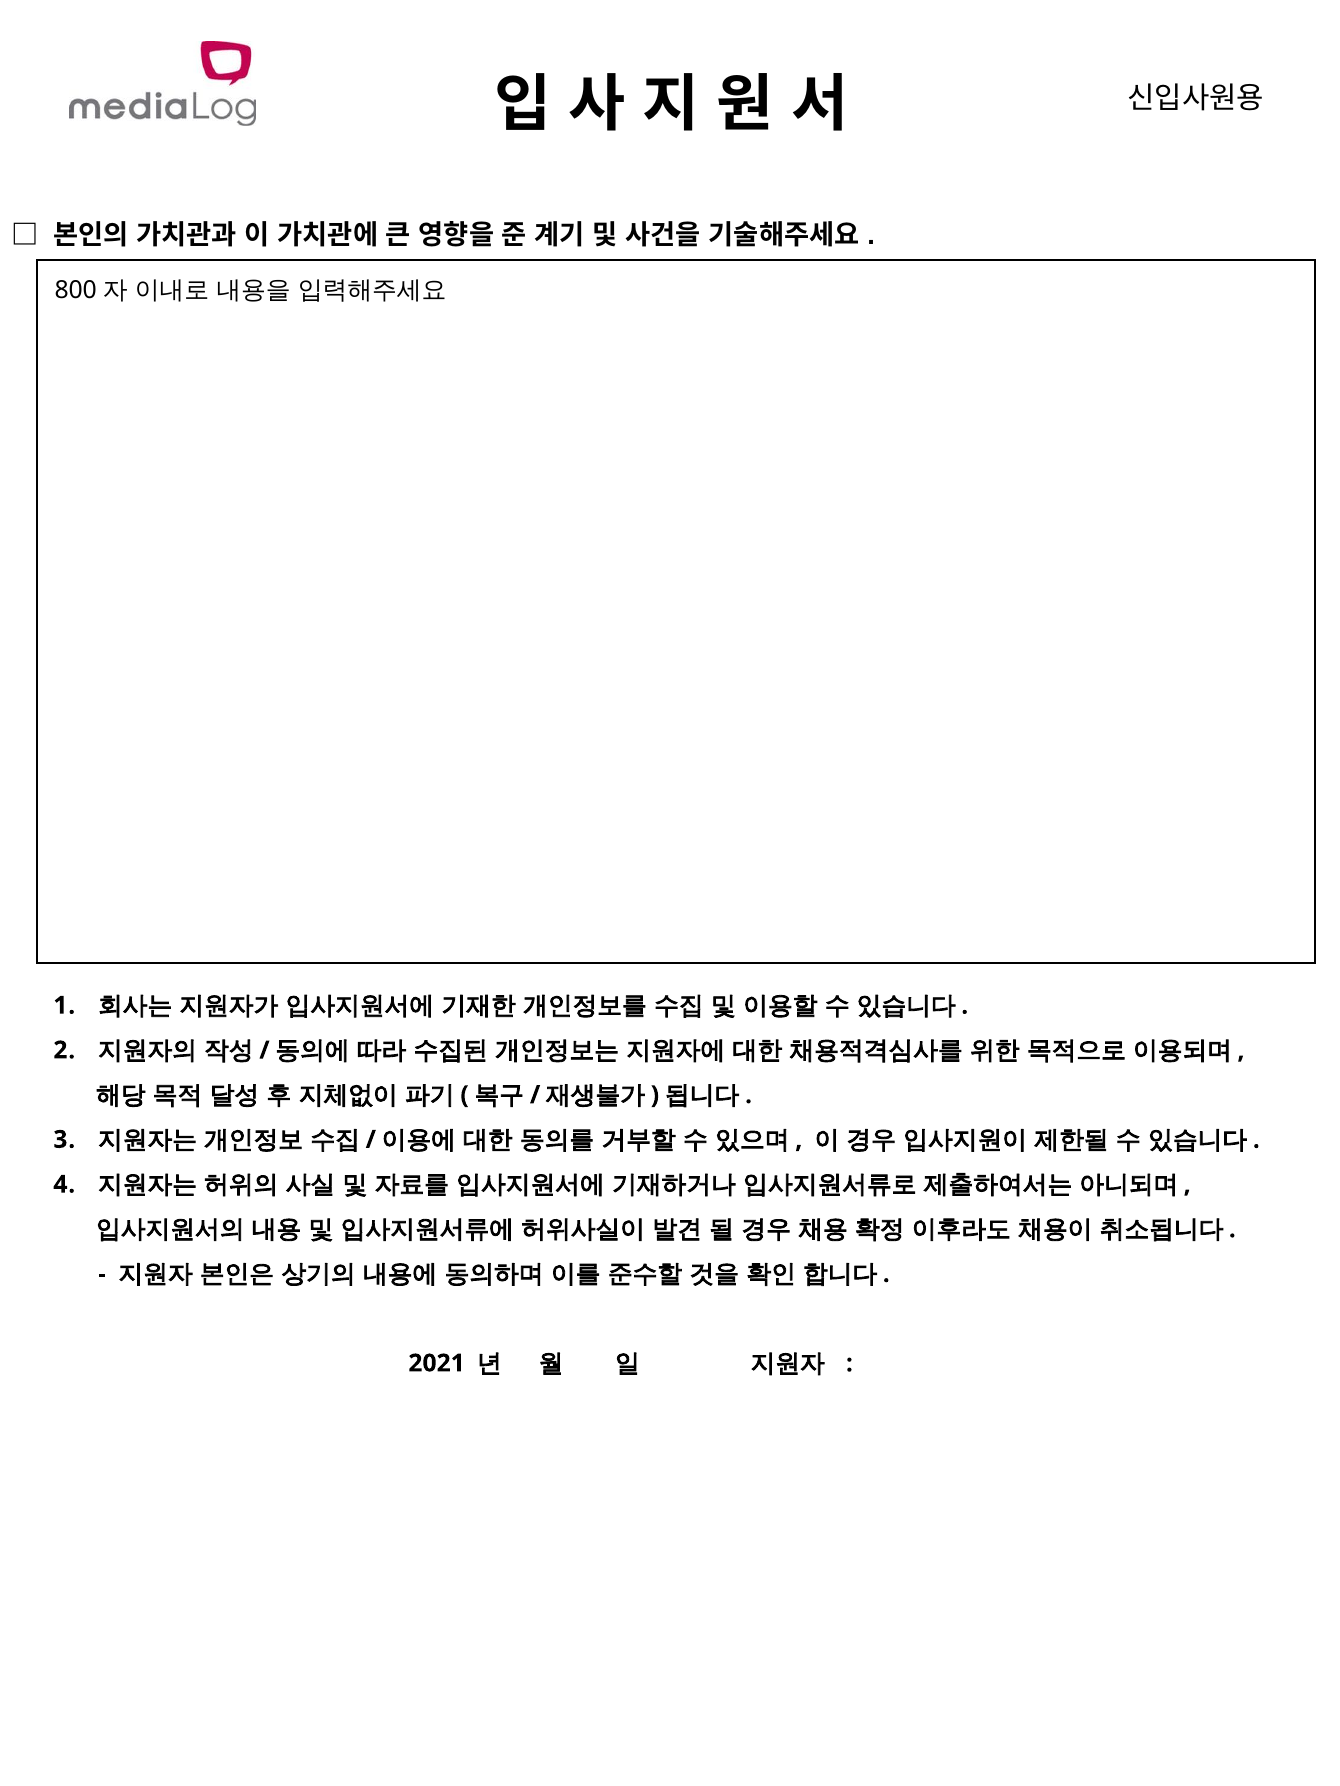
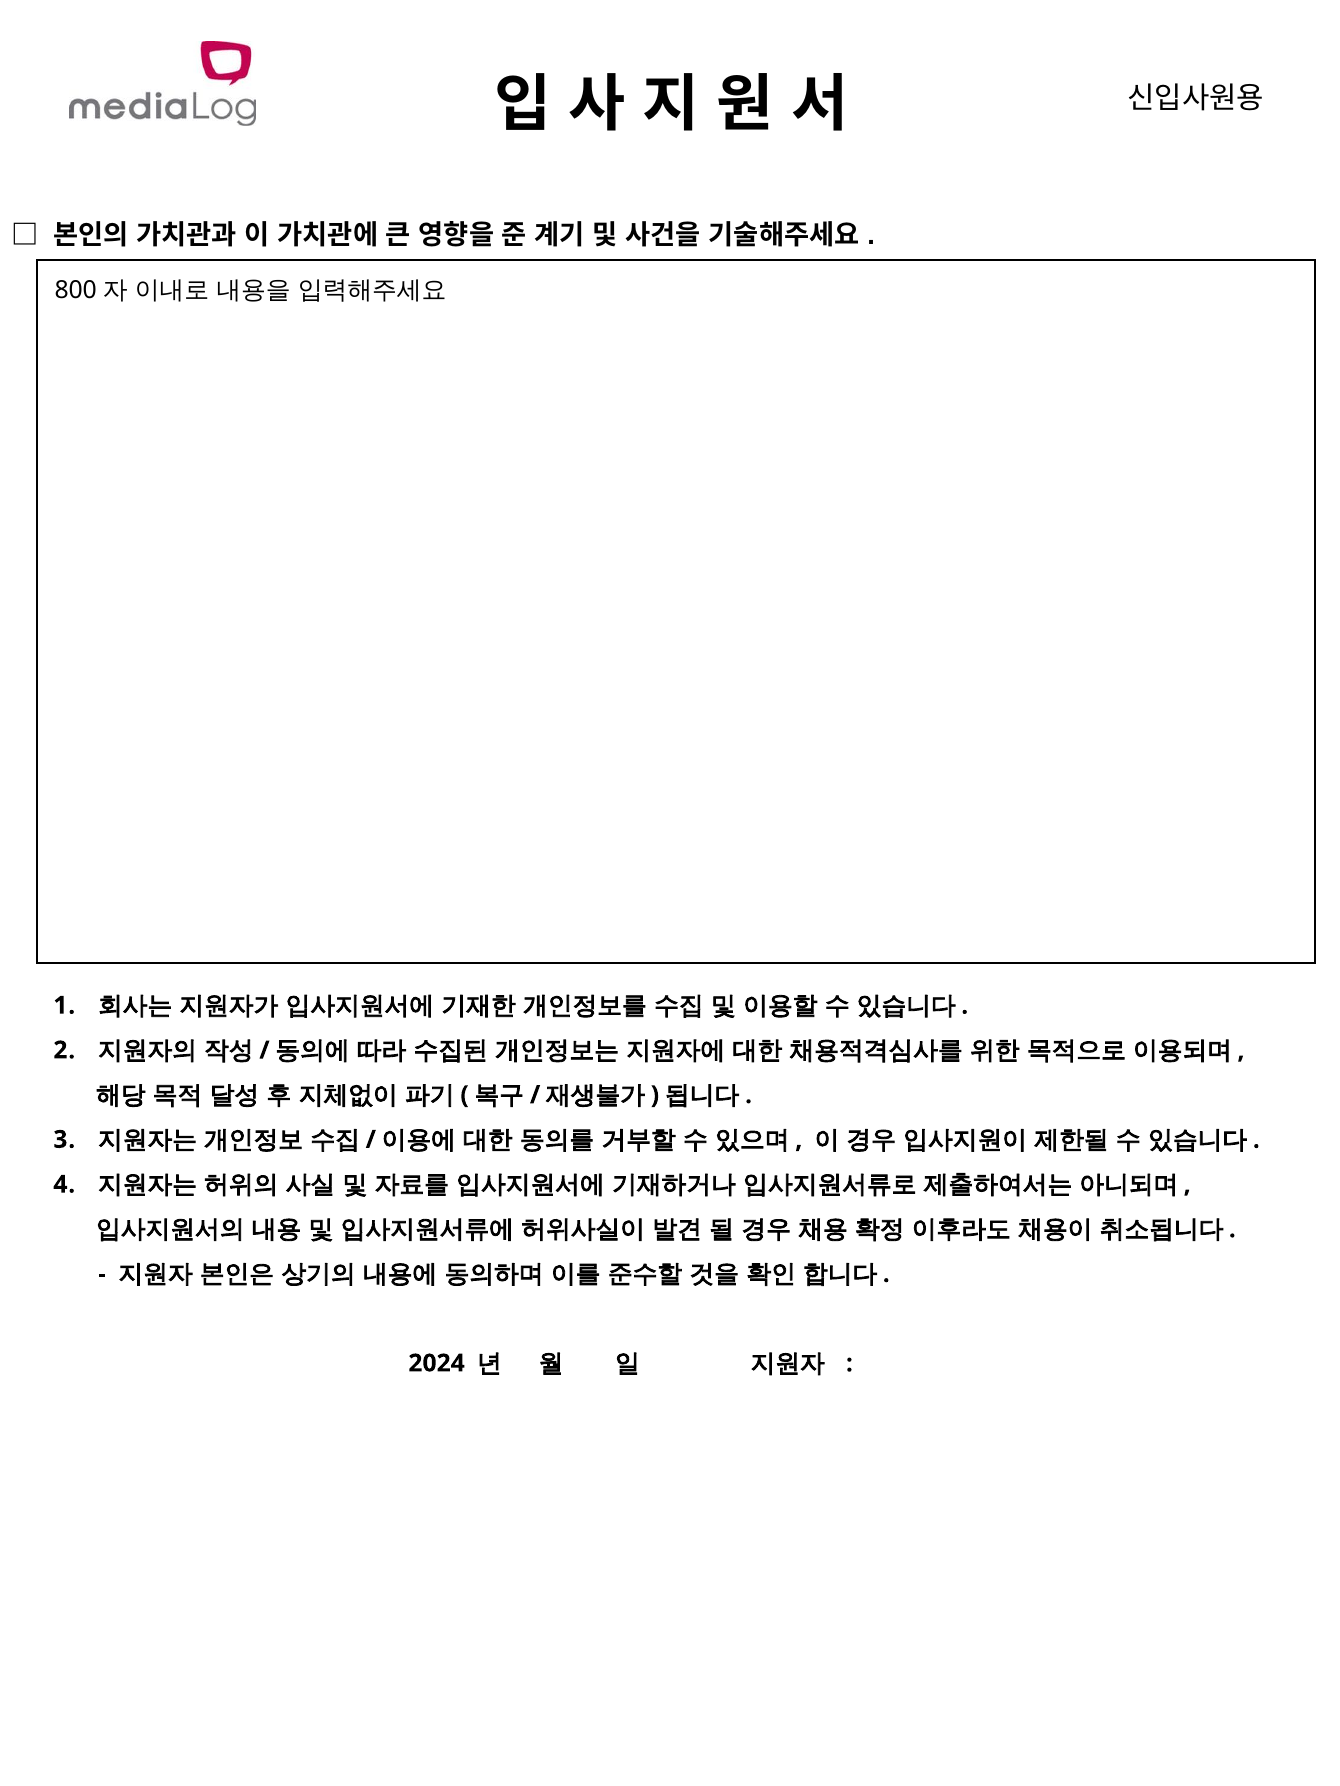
2021: 2021 -> 2024
